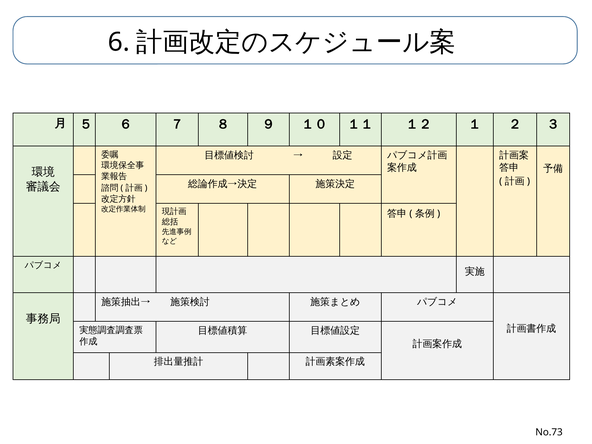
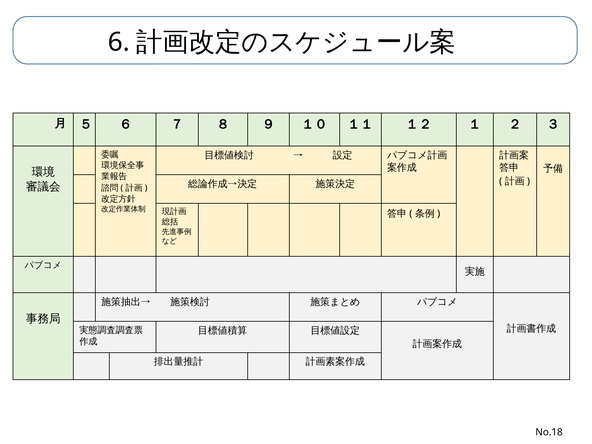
No.73: No.73 -> No.18
